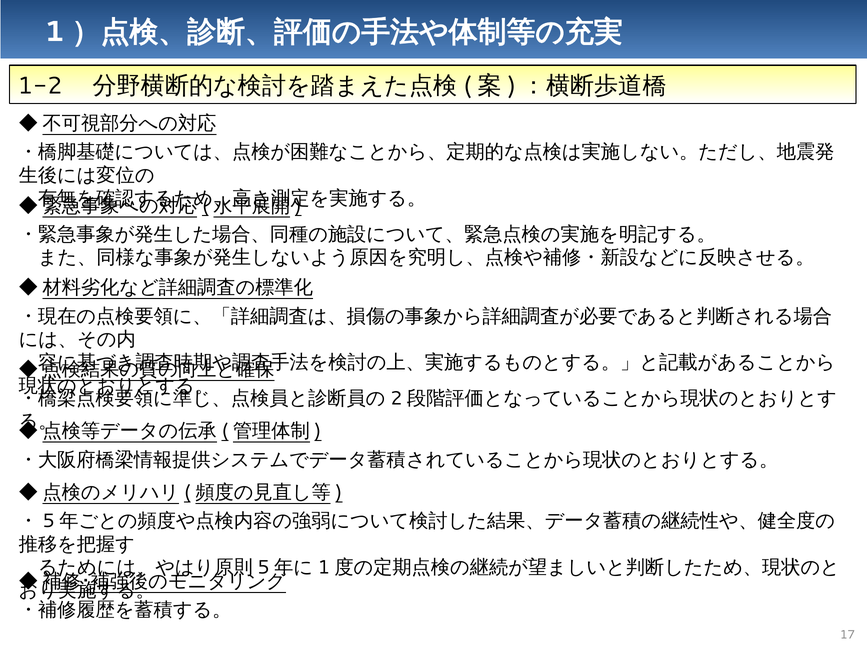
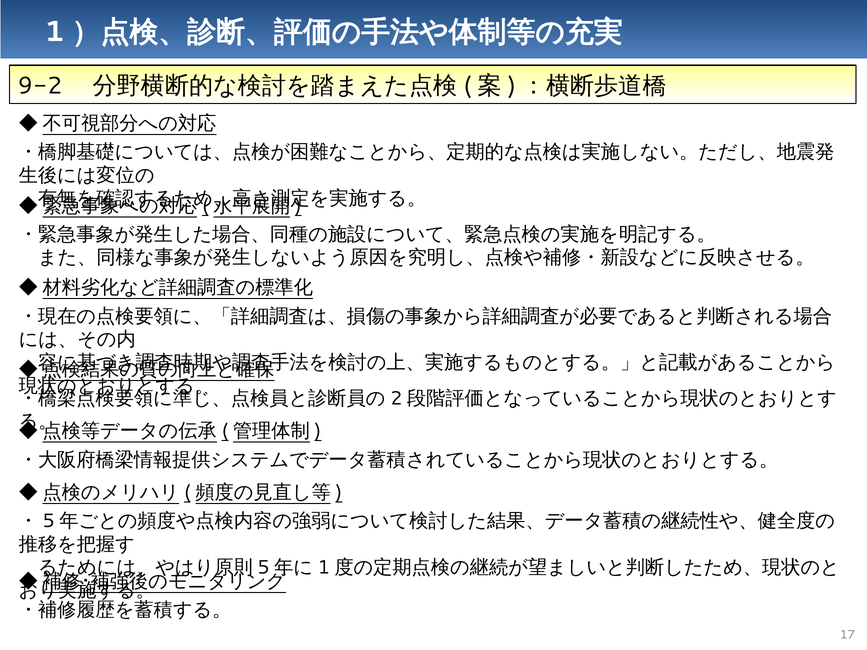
1-2: 1-2 -> 9-2
